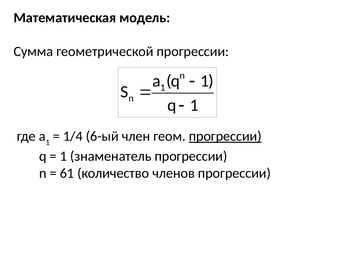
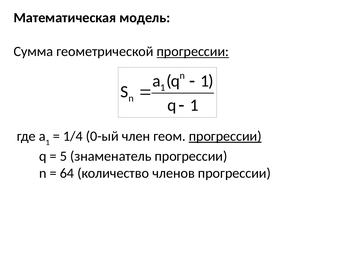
прогрессии at (193, 52) underline: none -> present
6-ый: 6-ый -> 0-ый
1 at (63, 156): 1 -> 5
61: 61 -> 64
